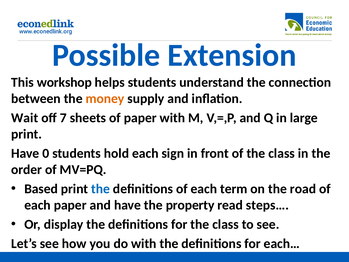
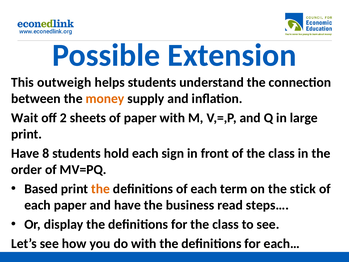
workshop: workshop -> outweigh
7: 7 -> 2
0: 0 -> 8
the at (101, 189) colour: blue -> orange
road: road -> stick
property: property -> business
